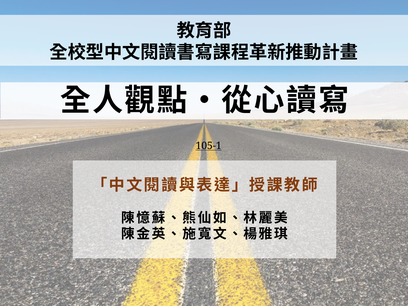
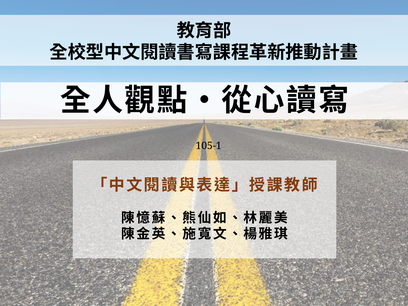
105-1 underline: present -> none
